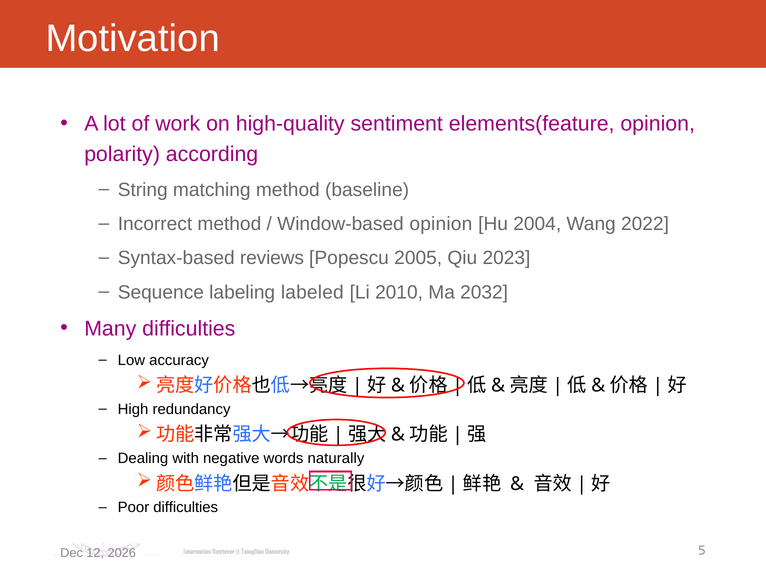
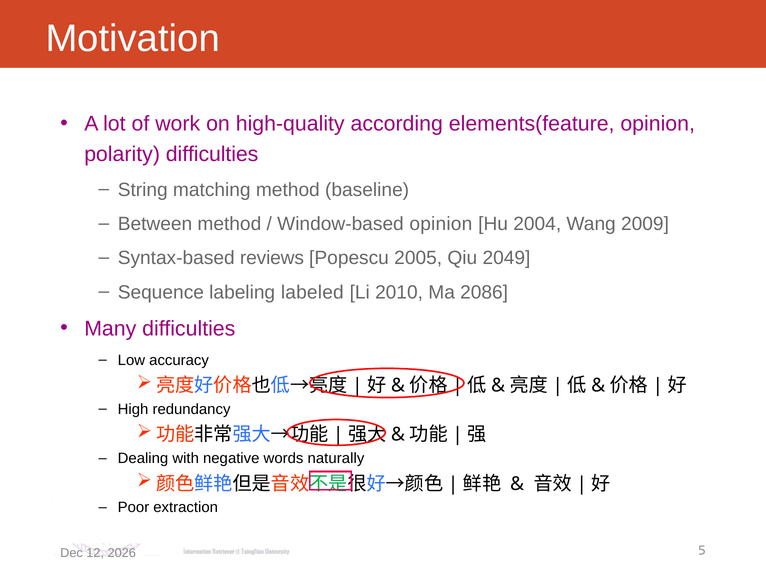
sentiment: sentiment -> according
polarity according: according -> difficulties
Incorrect: Incorrect -> Between
2022: 2022 -> 2009
2023: 2023 -> 2049
2032: 2032 -> 2086
Poor difficulties: difficulties -> extraction
